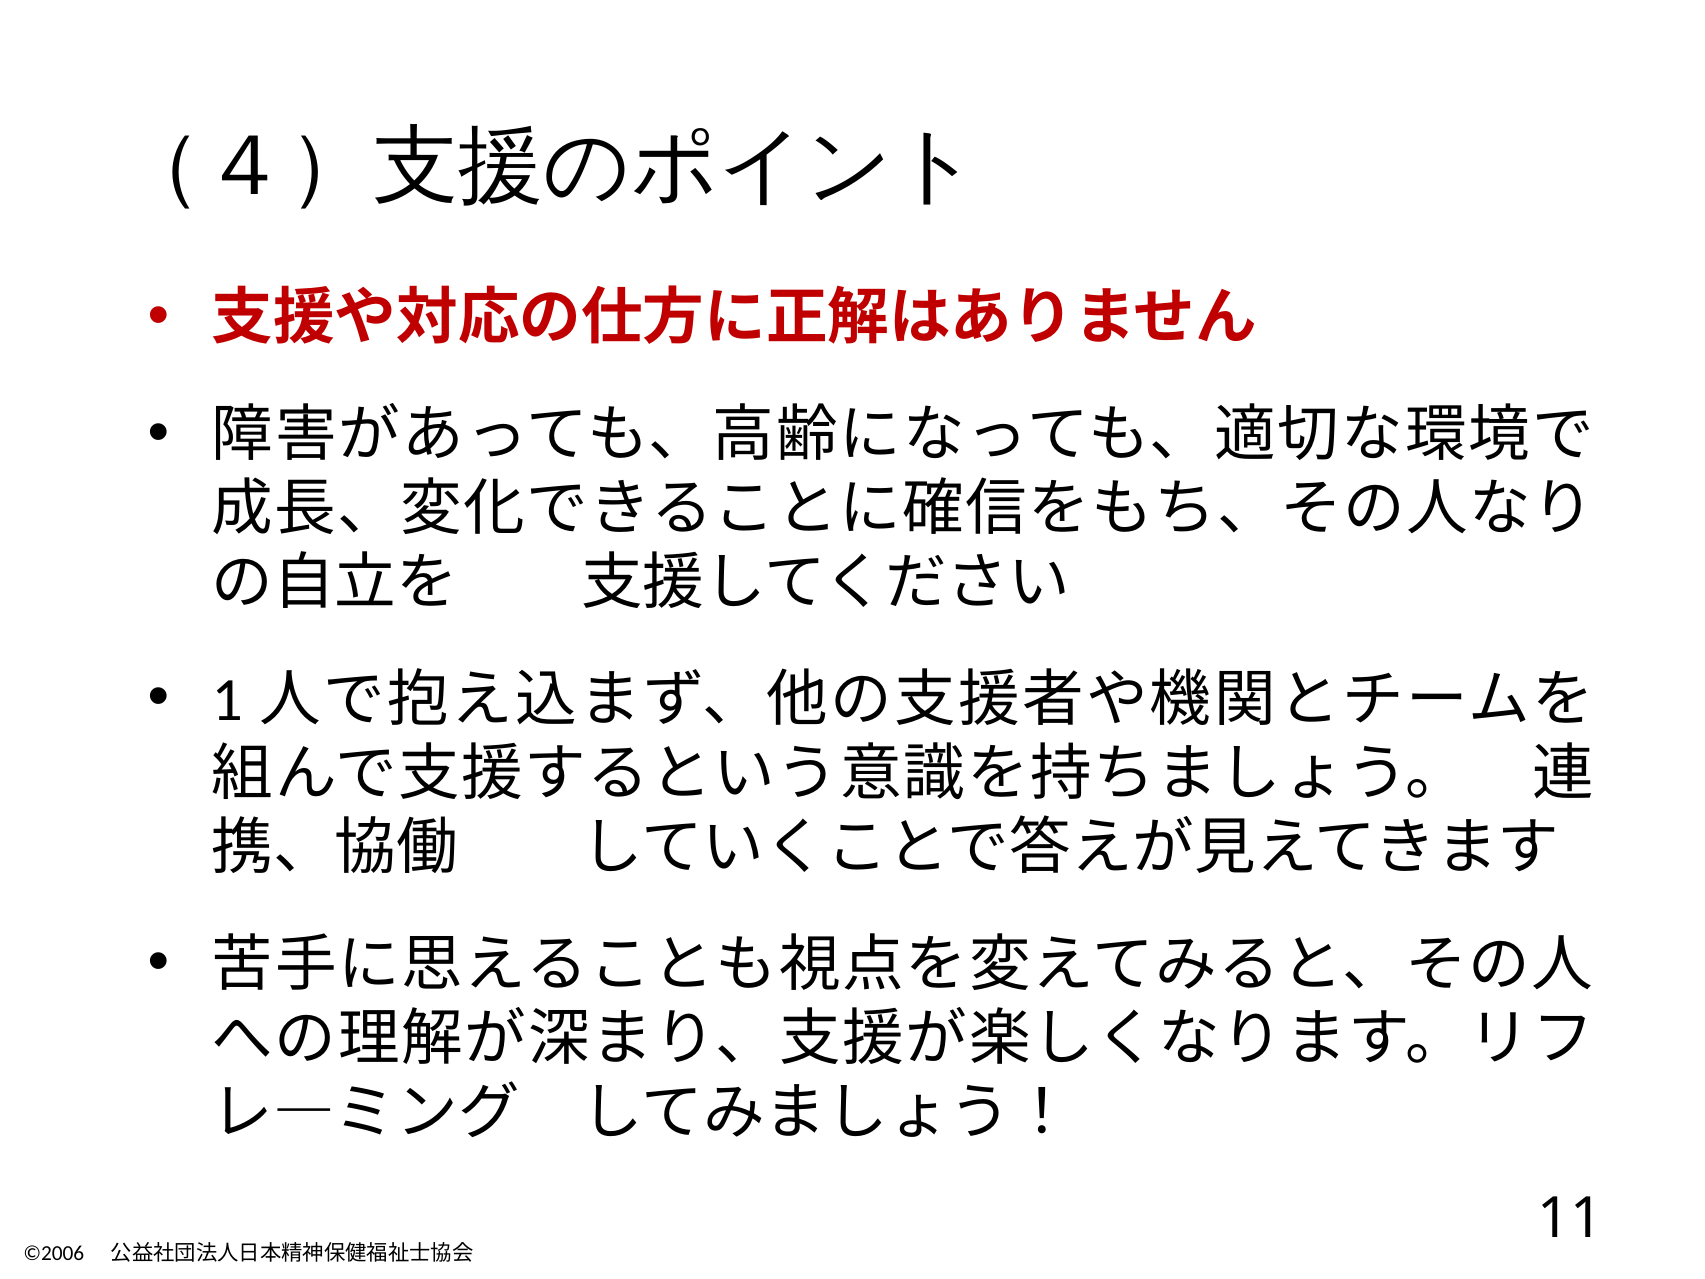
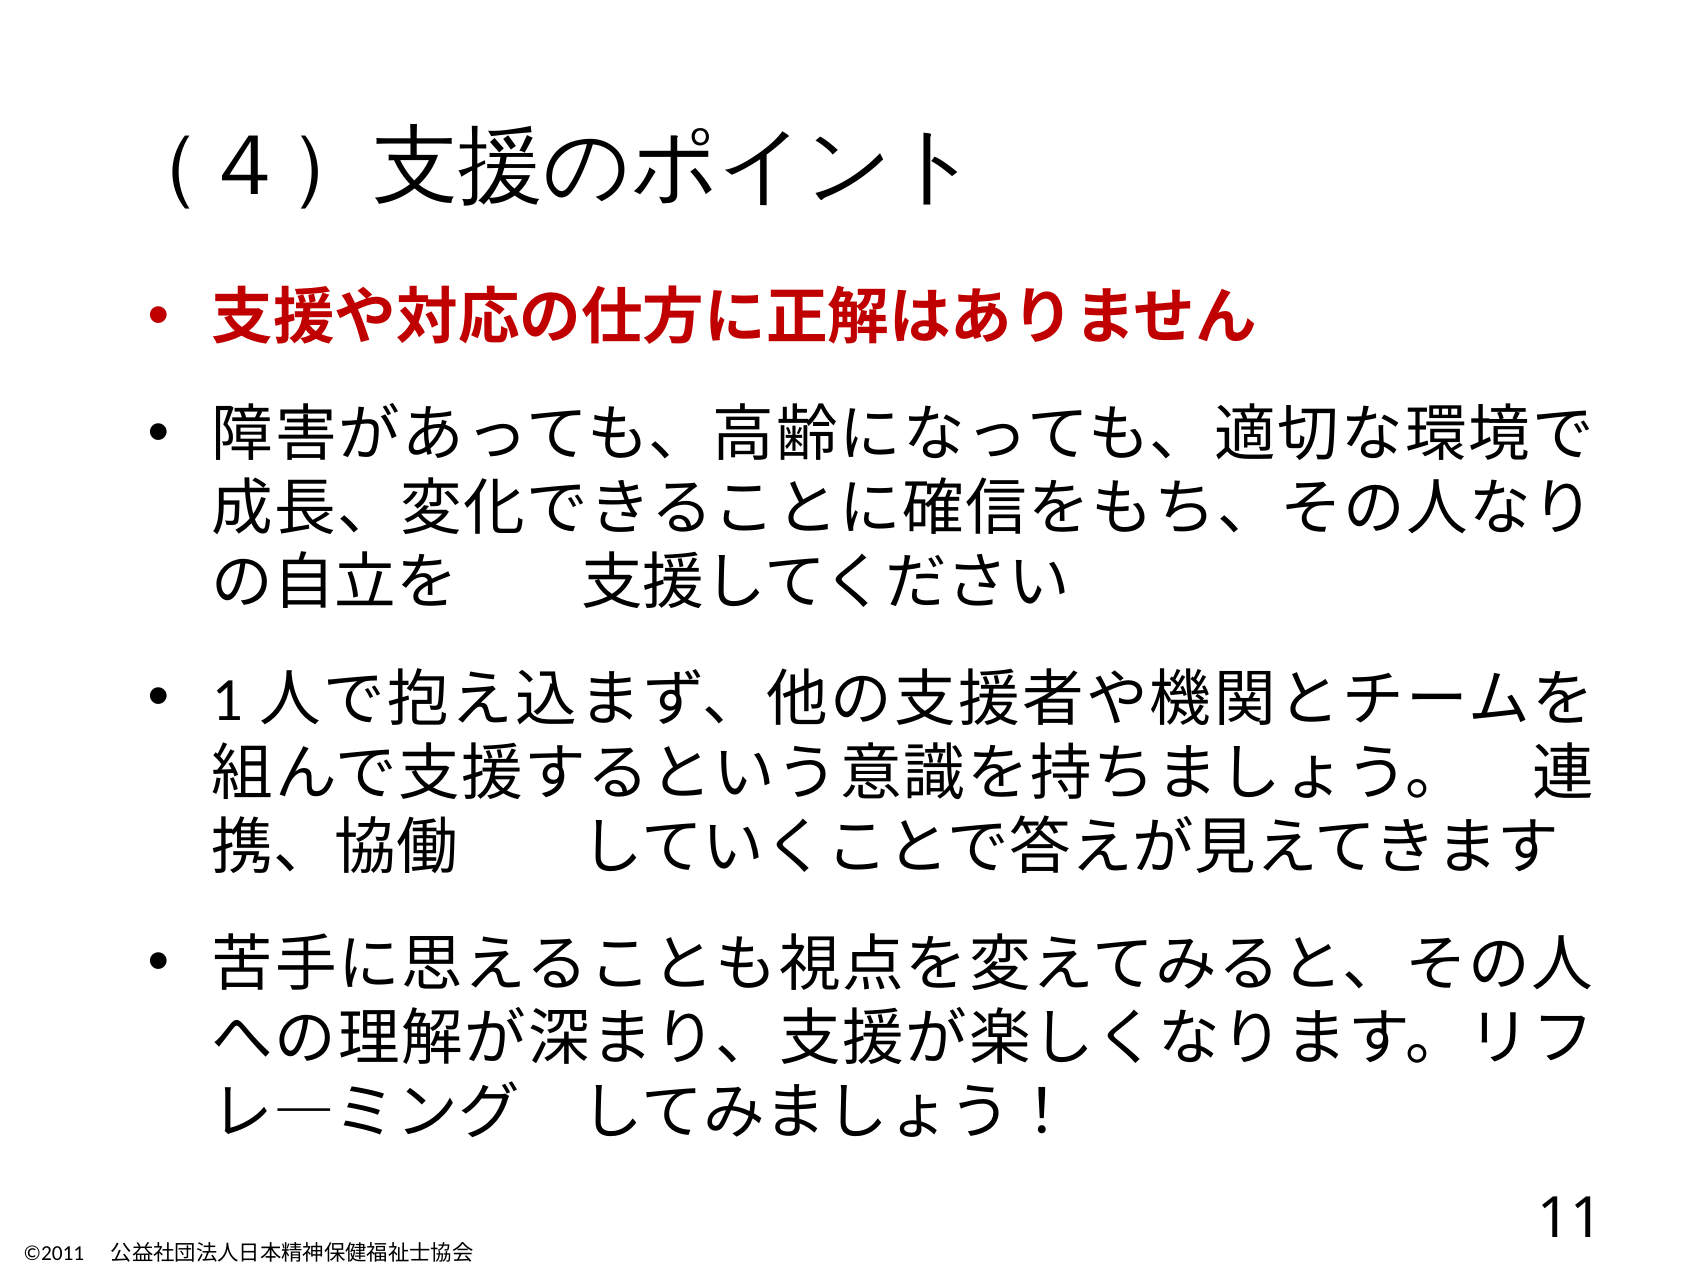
©2006: ©2006 -> ©2011
